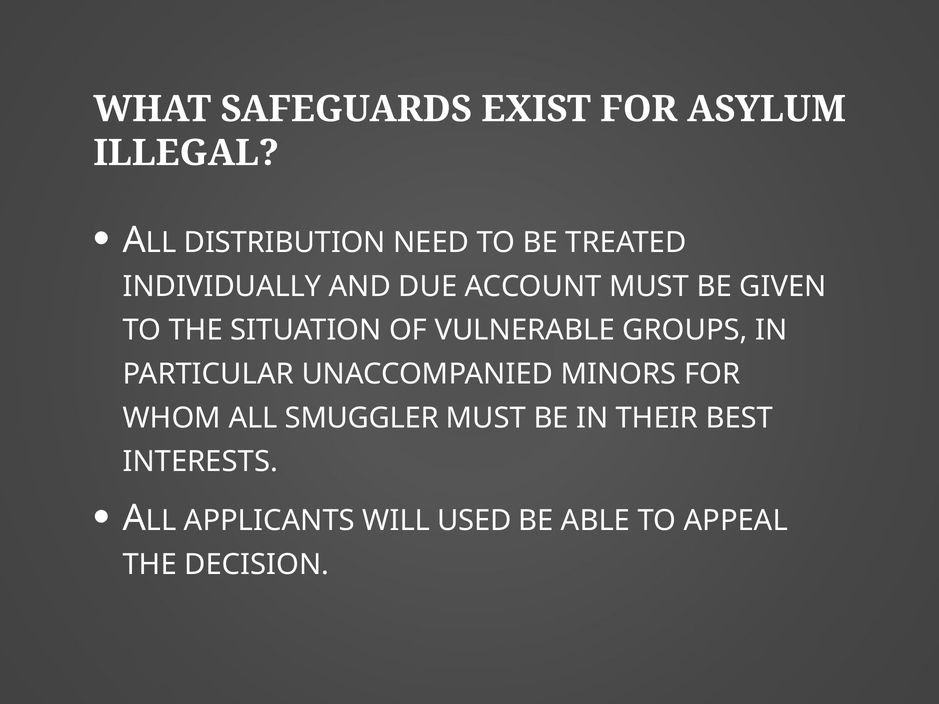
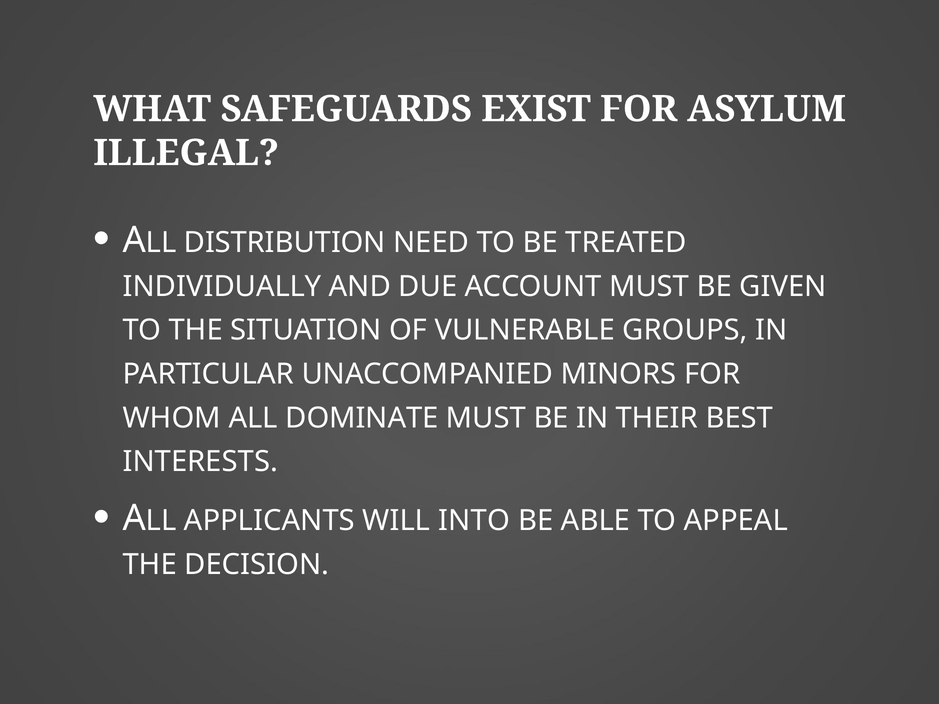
SMUGGLER: SMUGGLER -> DOMINATE
USED: USED -> INTO
